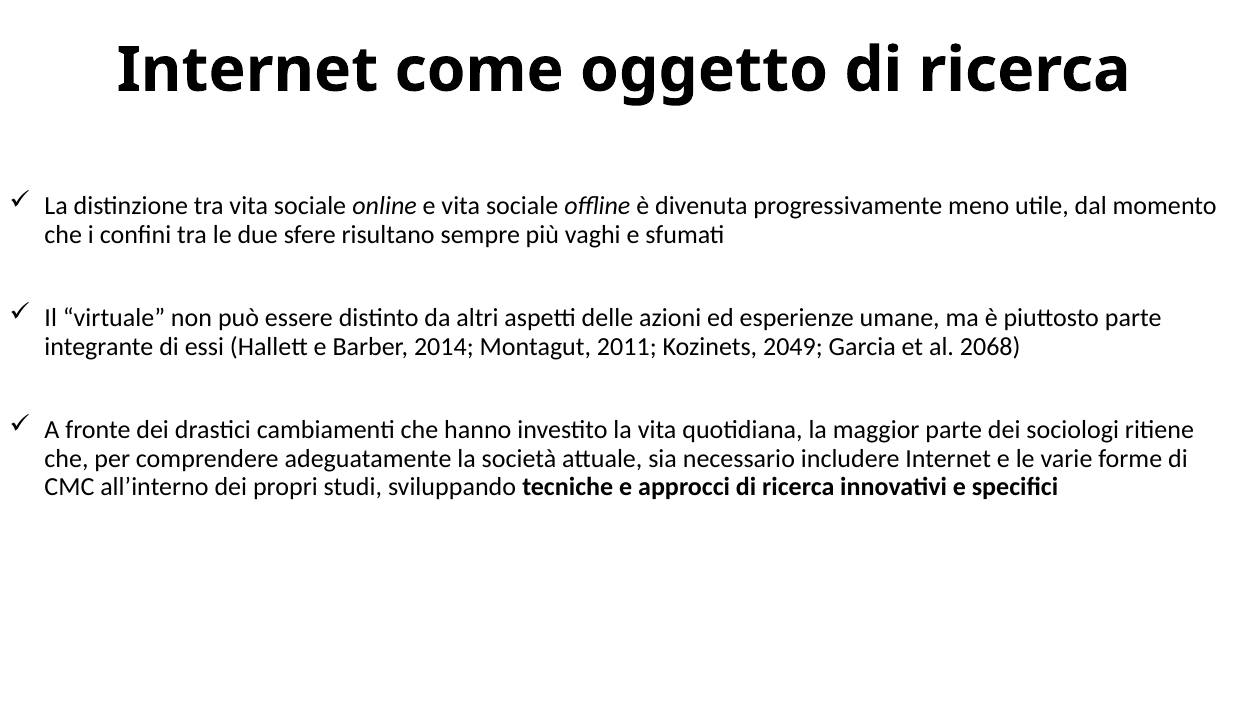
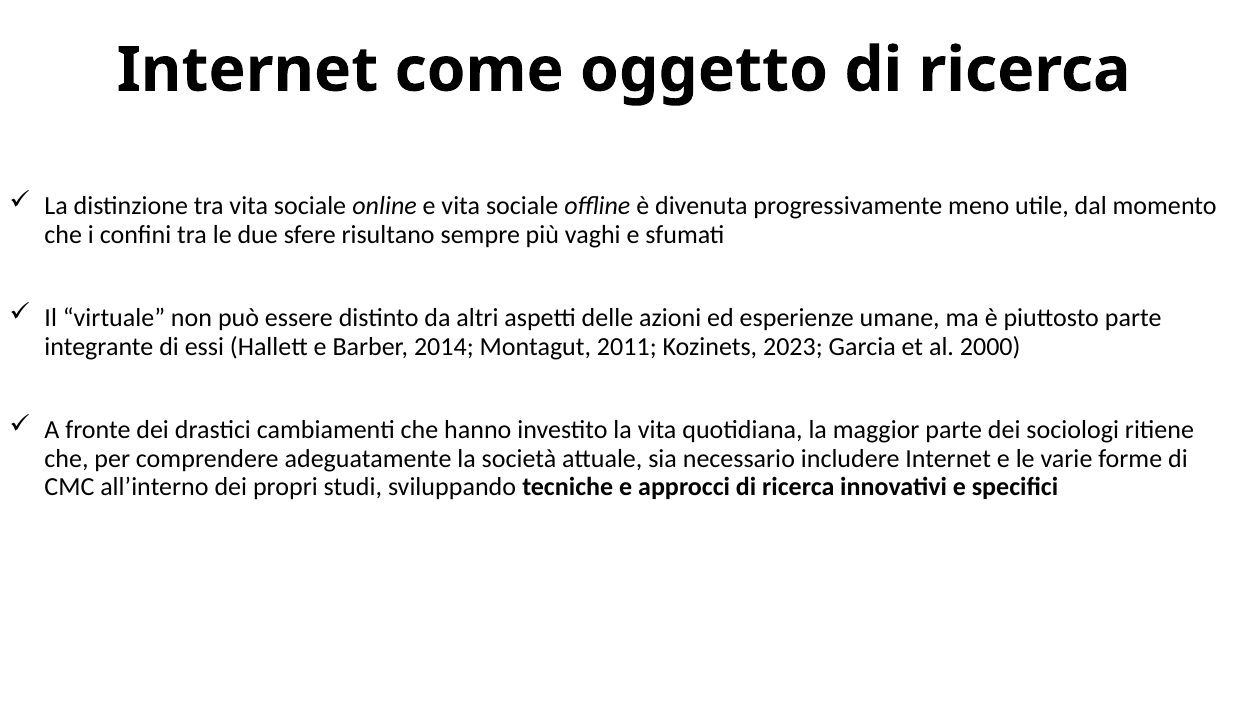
2049: 2049 -> 2023
2068: 2068 -> 2000
